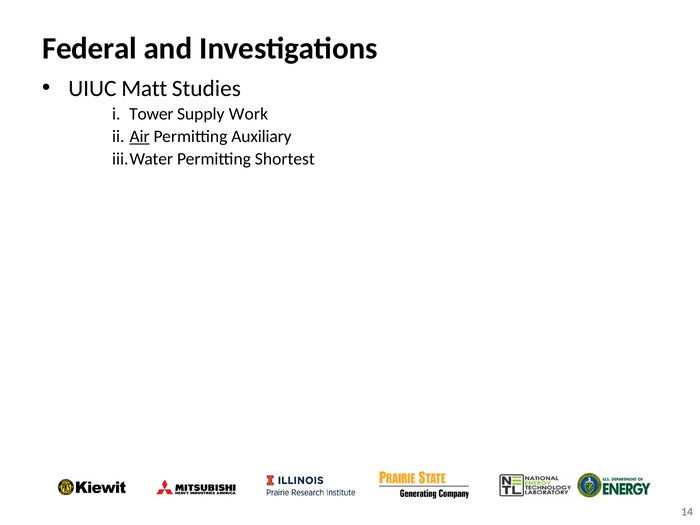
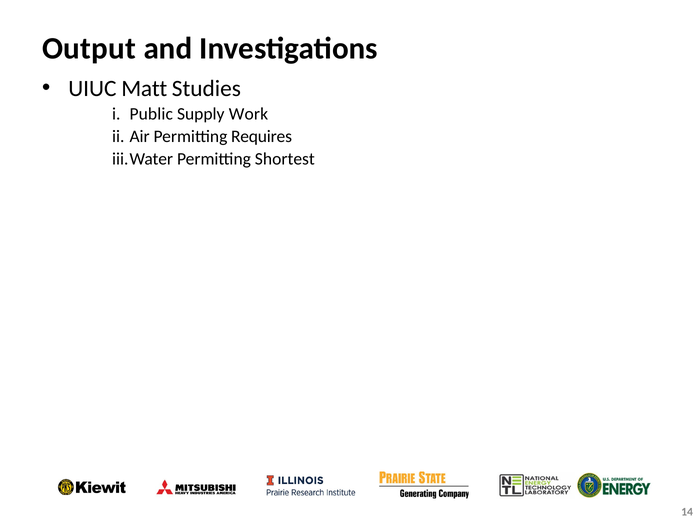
Federal: Federal -> Output
Tower: Tower -> Public
Air underline: present -> none
Auxiliary: Auxiliary -> Requires
